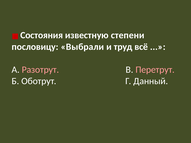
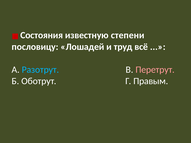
Выбрали: Выбрали -> Лошадей
Разотрут colour: pink -> light blue
Данный: Данный -> Правым
